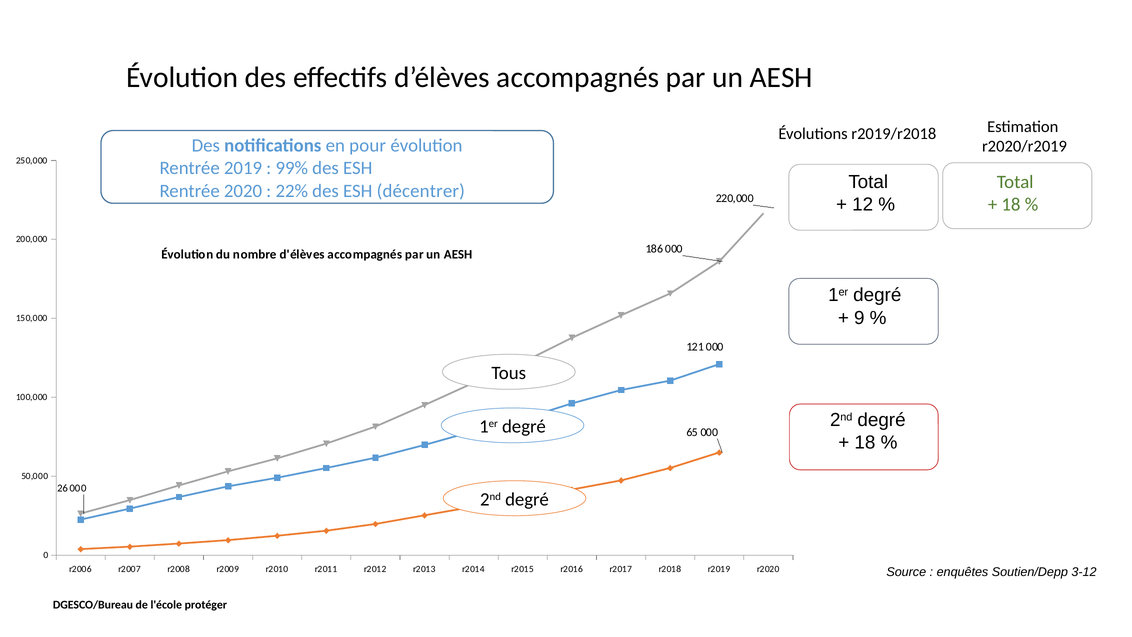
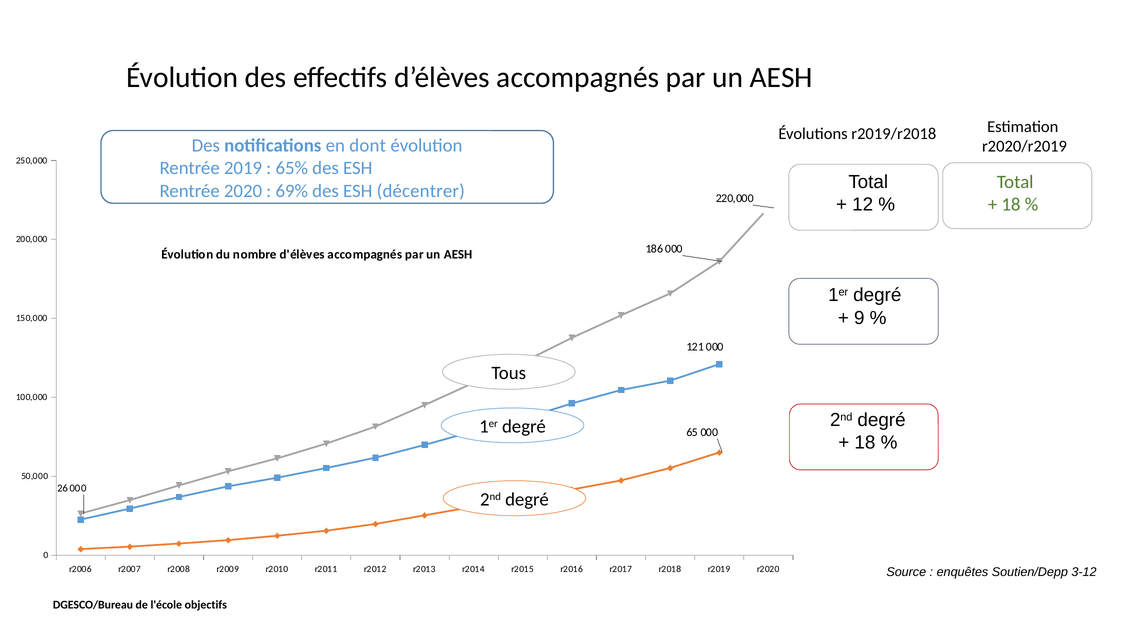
pour: pour -> dont
99%: 99% -> 65%
22%: 22% -> 69%
protéger: protéger -> objectifs
